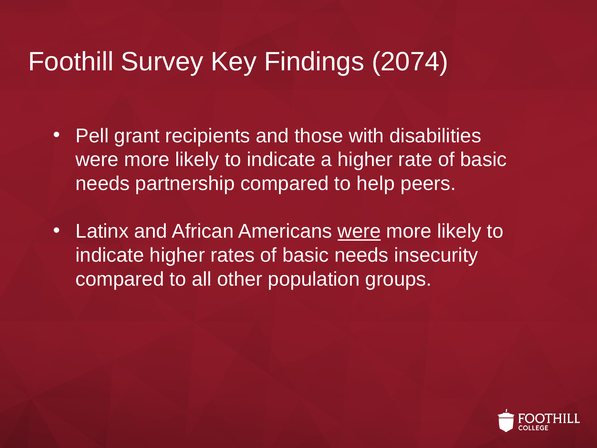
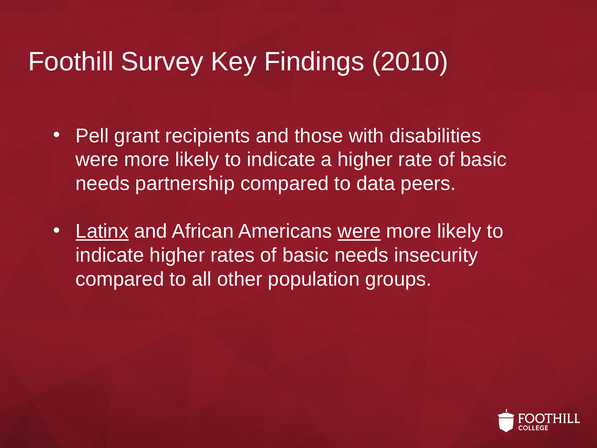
2074: 2074 -> 2010
help: help -> data
Latinx underline: none -> present
